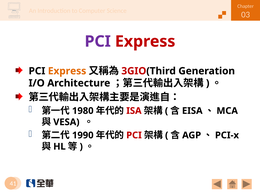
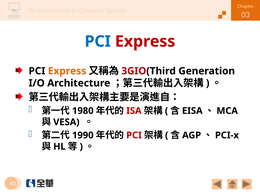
PCI at (98, 41) colour: purple -> blue
